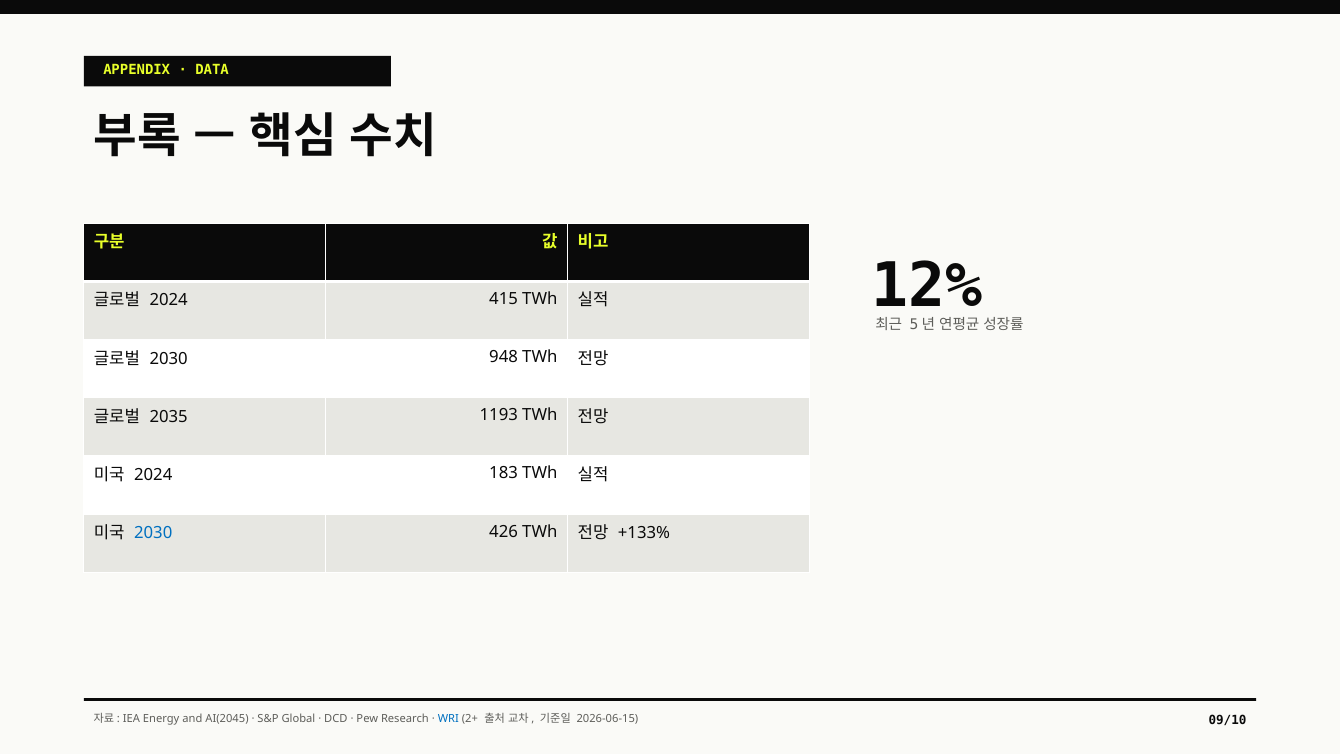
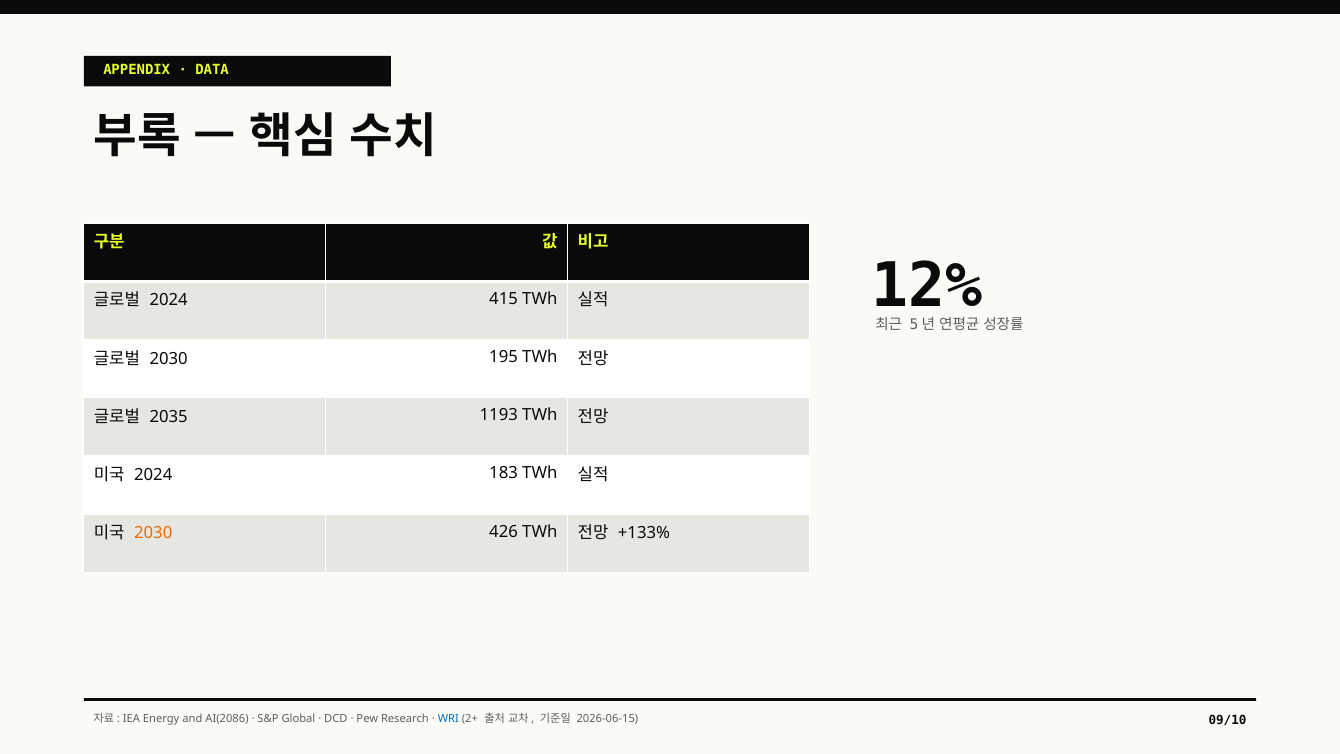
948: 948 -> 195
2030 at (153, 533) colour: blue -> orange
AI(2045: AI(2045 -> AI(2086
